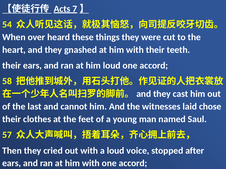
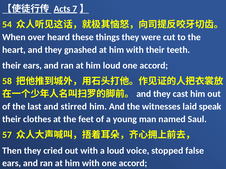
cannot: cannot -> stirred
chose: chose -> speak
after: after -> false
